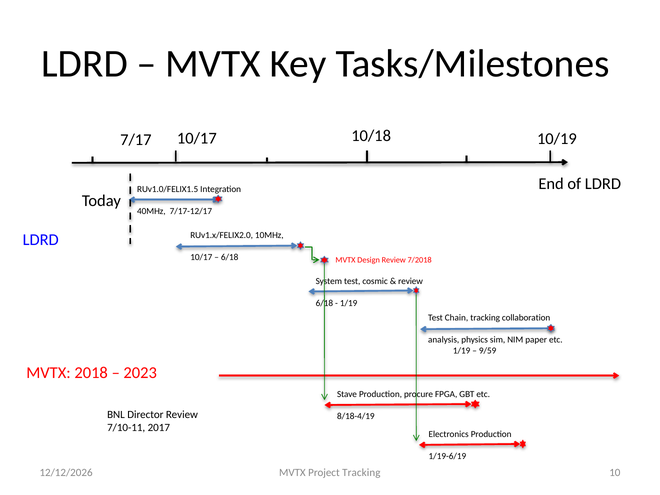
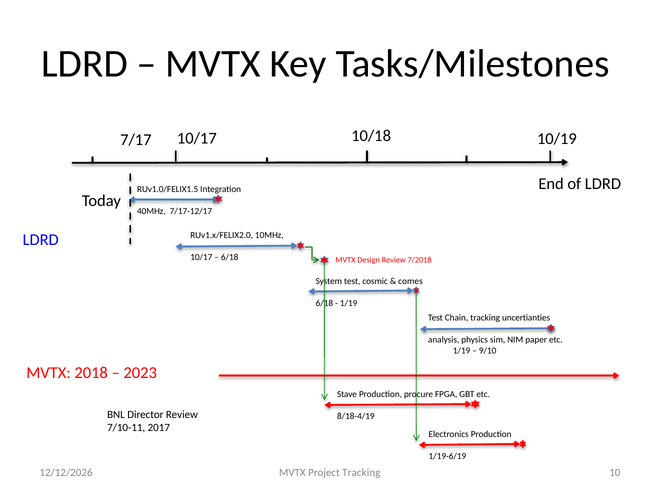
review at (411, 281): review -> comes
collaboration: collaboration -> uncertianties
9/59: 9/59 -> 9/10
